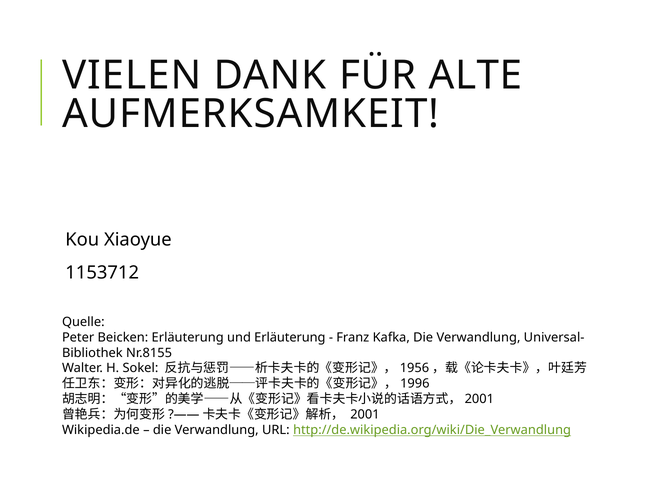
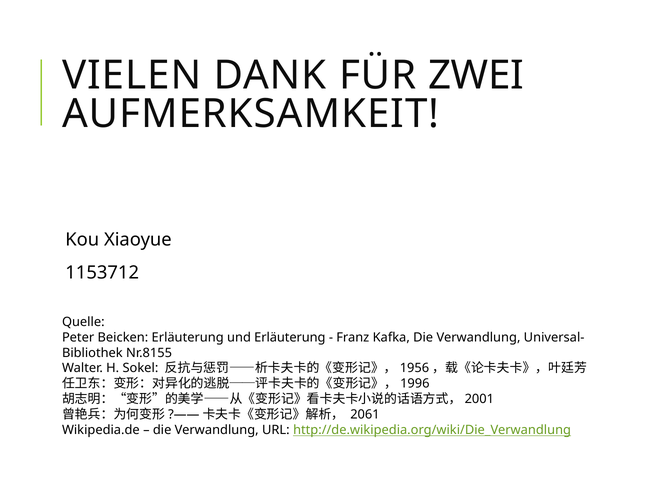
ALTE: ALTE -> ZWEI
2001: 2001 -> 2061
